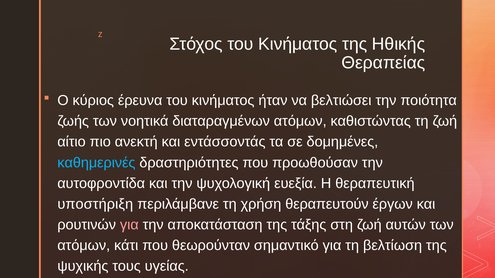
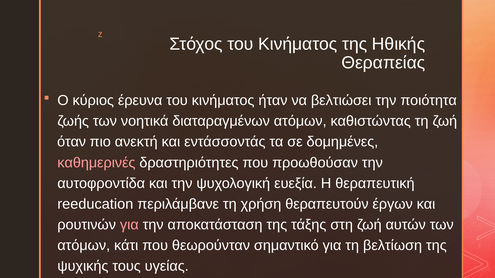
αίτιο: αίτιο -> όταν
καθημερινές colour: light blue -> pink
υποστήριξη: υποστήριξη -> reeducation
